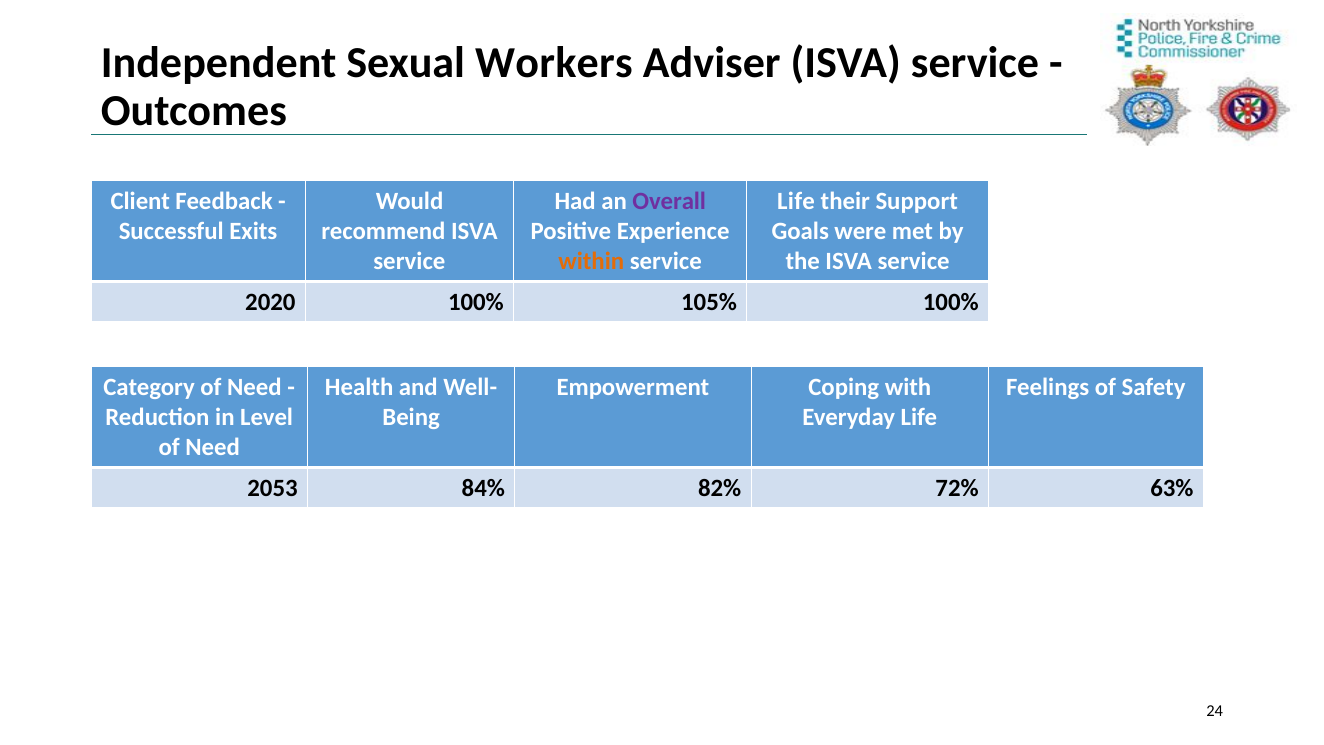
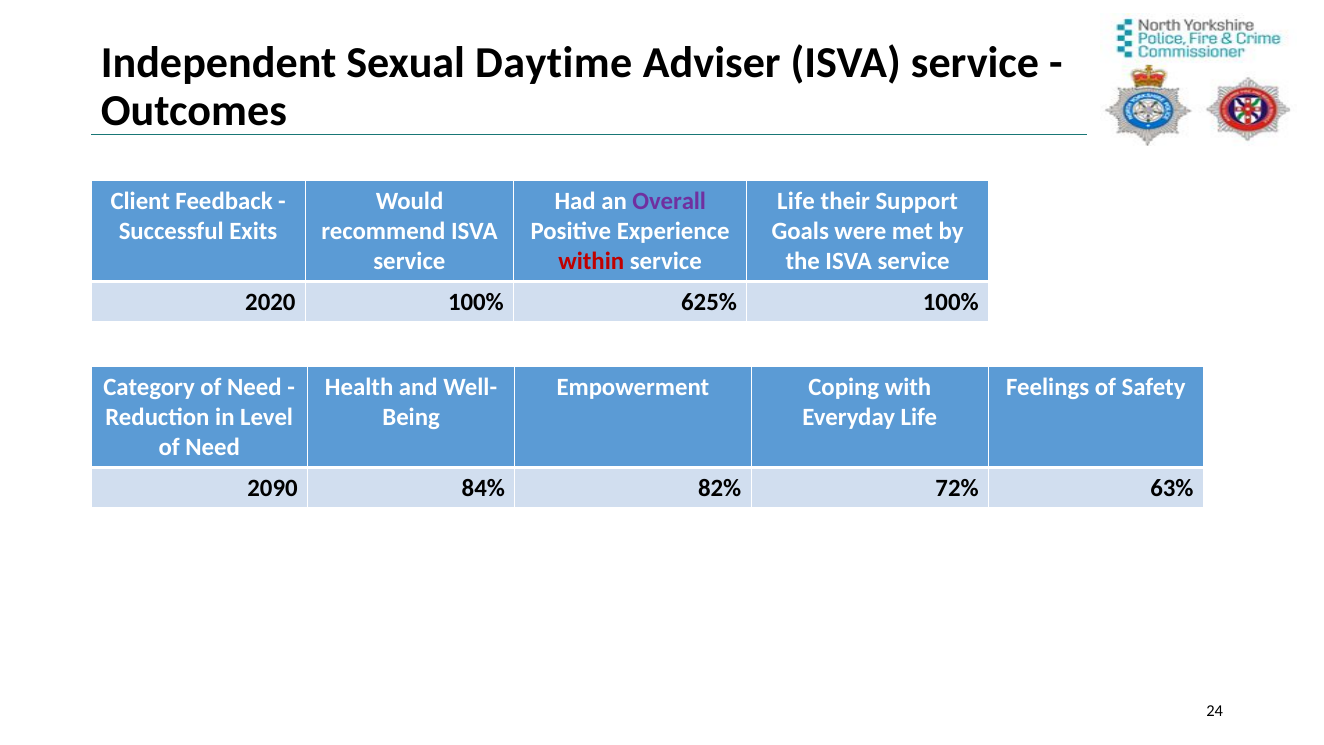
Workers: Workers -> Daytime
within colour: orange -> red
105%: 105% -> 625%
2053: 2053 -> 2090
